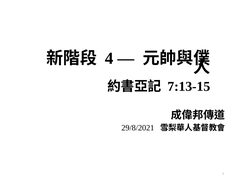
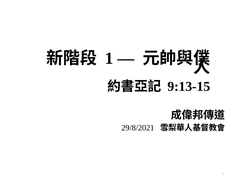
4 at (109, 58): 4 -> 1
7:13-15: 7:13-15 -> 9:13-15
